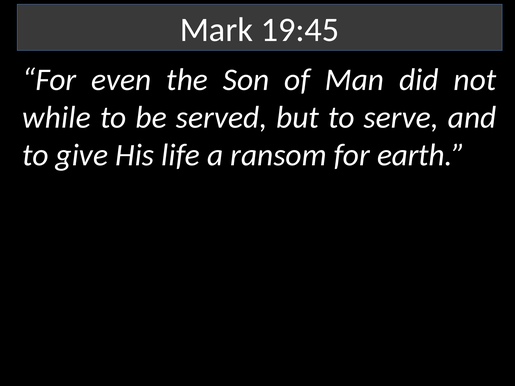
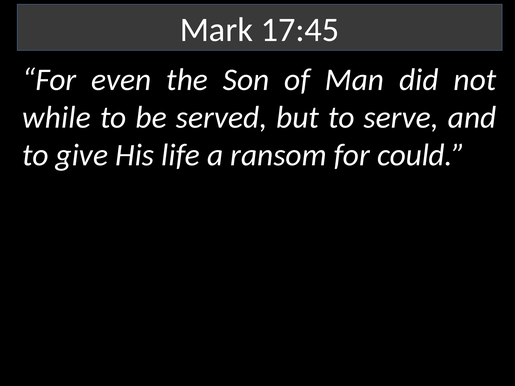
19:45: 19:45 -> 17:45
earth: earth -> could
